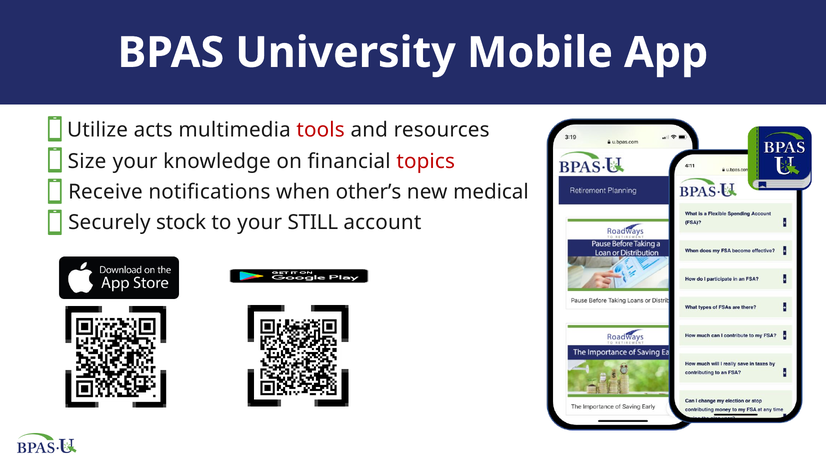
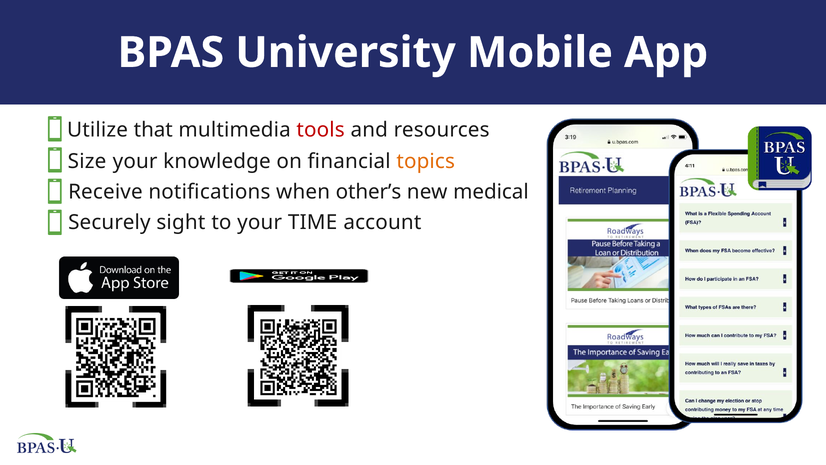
acts: acts -> that
topics colour: red -> orange
stock: stock -> sight
STILL: STILL -> TIME
